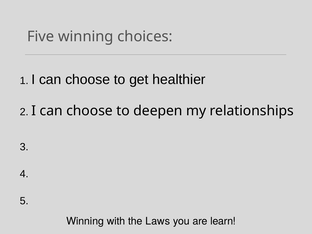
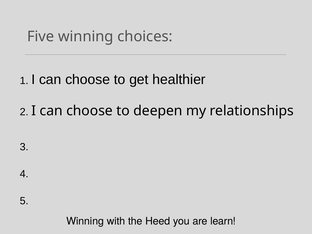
Laws: Laws -> Heed
